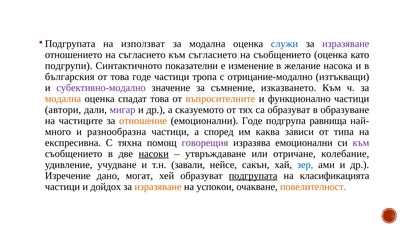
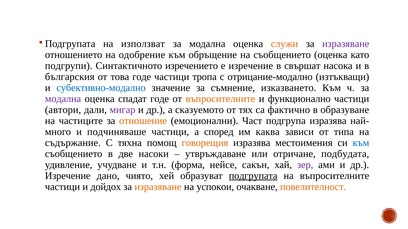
служи colour: blue -> orange
на съгласието: съгласието -> одобрение
към съгласието: съгласието -> обръщение
показателни: показателни -> изречението
е изменение: изменение -> изречение
желание: желание -> свършат
субективно-модално colour: purple -> blue
модална at (63, 99) colour: orange -> purple
спадат това: това -> годе
са образуват: образуват -> фактично
емоционални Годе: Годе -> Част
подгрупа равнища: равнища -> изразява
разнообразна: разнообразна -> подчиняваше
експресивна: експресивна -> съдържание
говорещия colour: purple -> orange
изразява емоционални: емоционални -> местоимения
към at (361, 143) colour: purple -> blue
насоки underline: present -> none
колебание: колебание -> подбудата
завали: завали -> форма
зер colour: blue -> purple
могат: могат -> чиято
на класификацията: класификацията -> въпросителните
